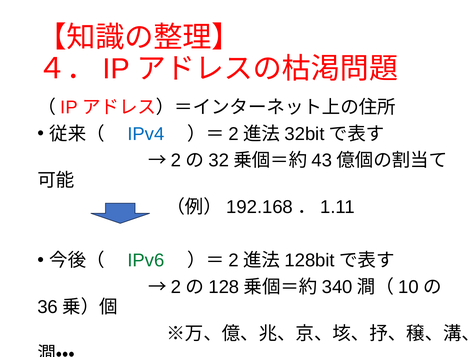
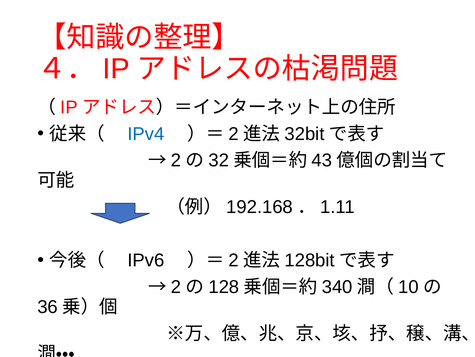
IPv6 colour: green -> black
